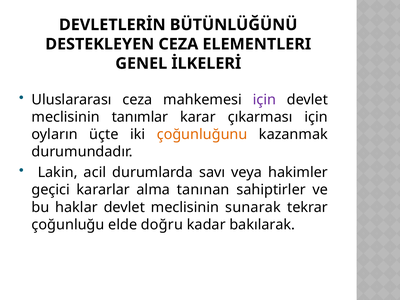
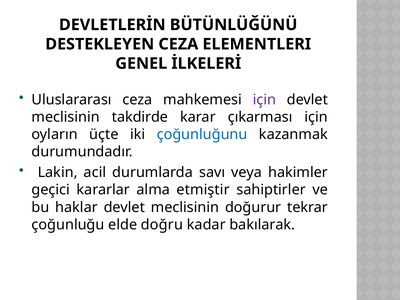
tanımlar: tanımlar -> takdirde
çoğunluğunu colour: orange -> blue
tanınan: tanınan -> etmiştir
sunarak: sunarak -> doğurur
